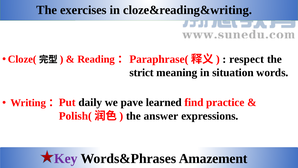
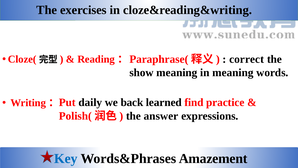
respect: respect -> correct
strict: strict -> show
in situation: situation -> meaning
pave: pave -> back
Key colour: purple -> blue
